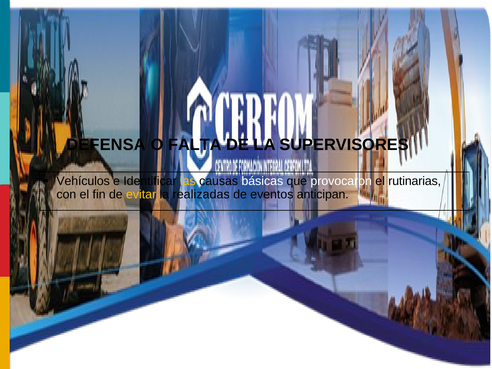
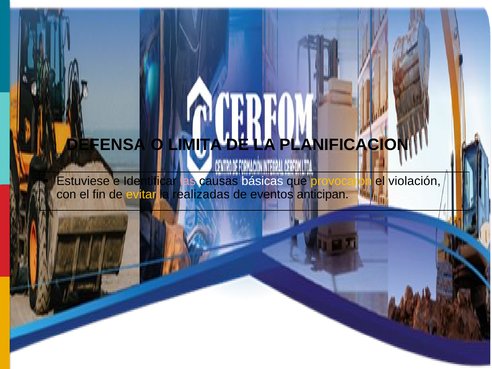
FALTA: FALTA -> LIMITA
SUPERVISORES: SUPERVISORES -> PLANIFICACION
Vehículos: Vehículos -> Estuviese
las colour: yellow -> pink
provocaron colour: white -> yellow
rutinarias: rutinarias -> violación
